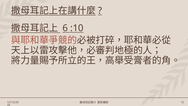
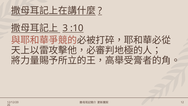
6: 6 -> 3
